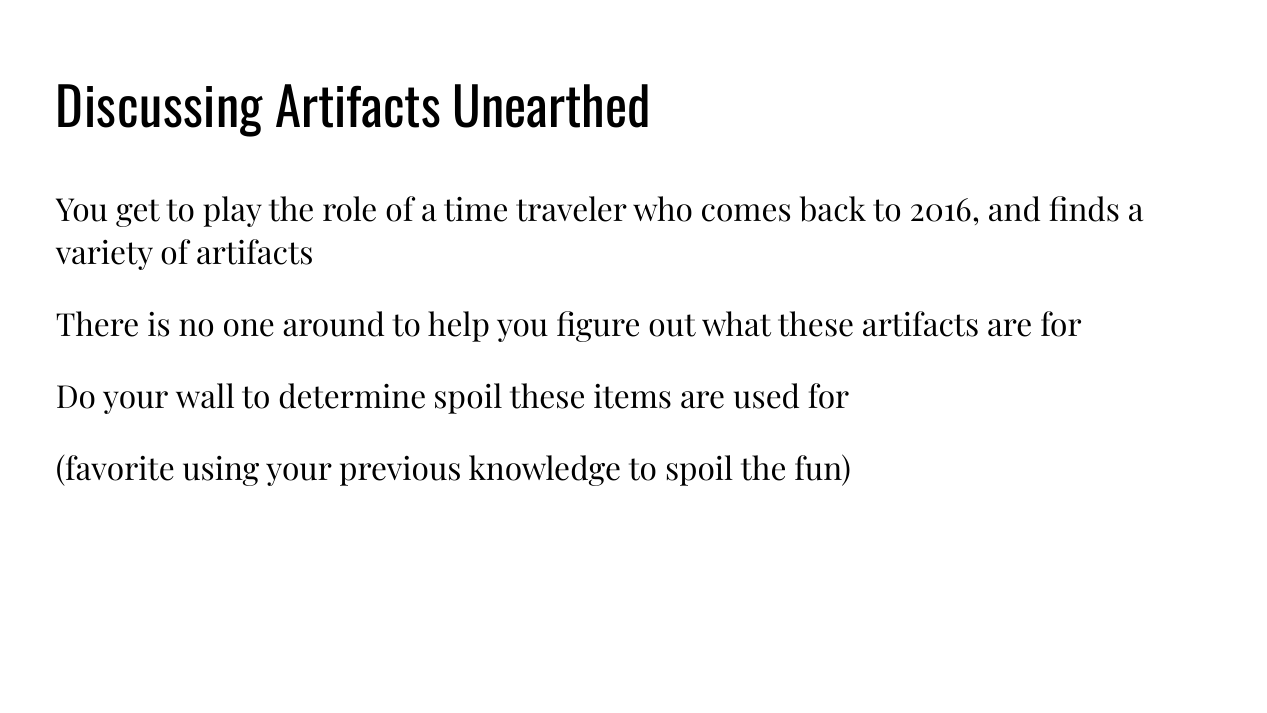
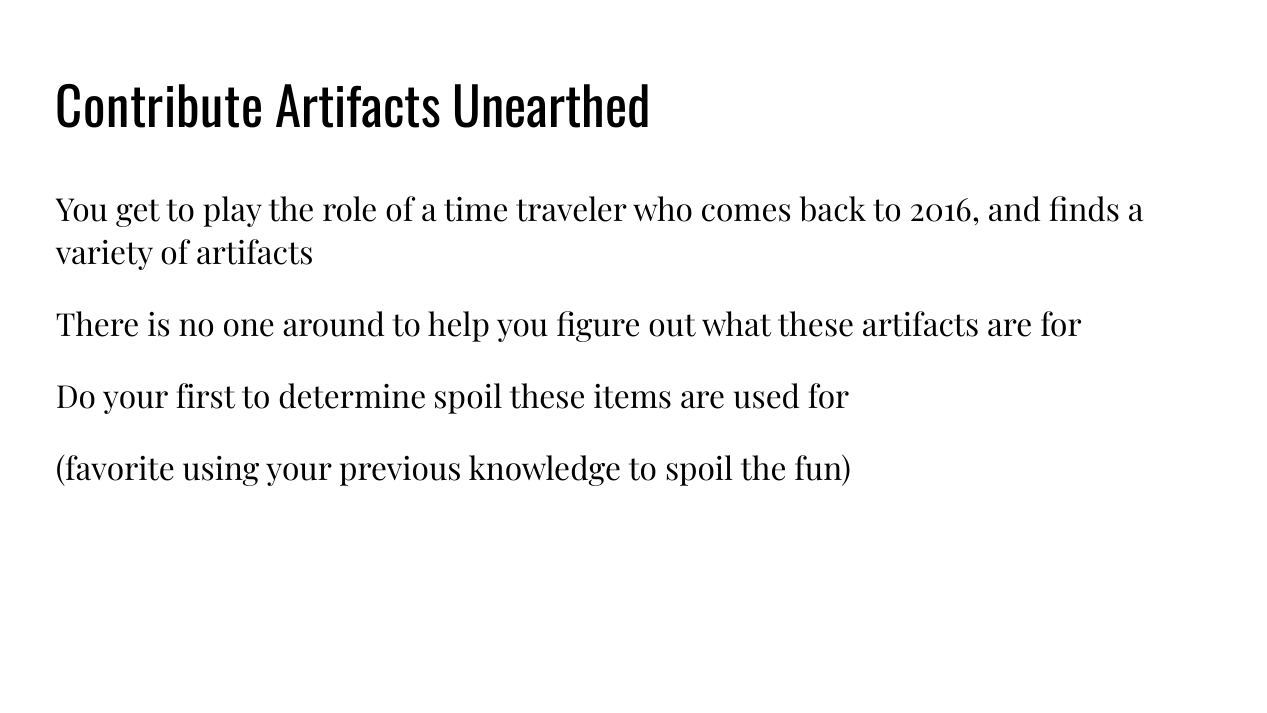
Discussing: Discussing -> Contribute
wall: wall -> first
